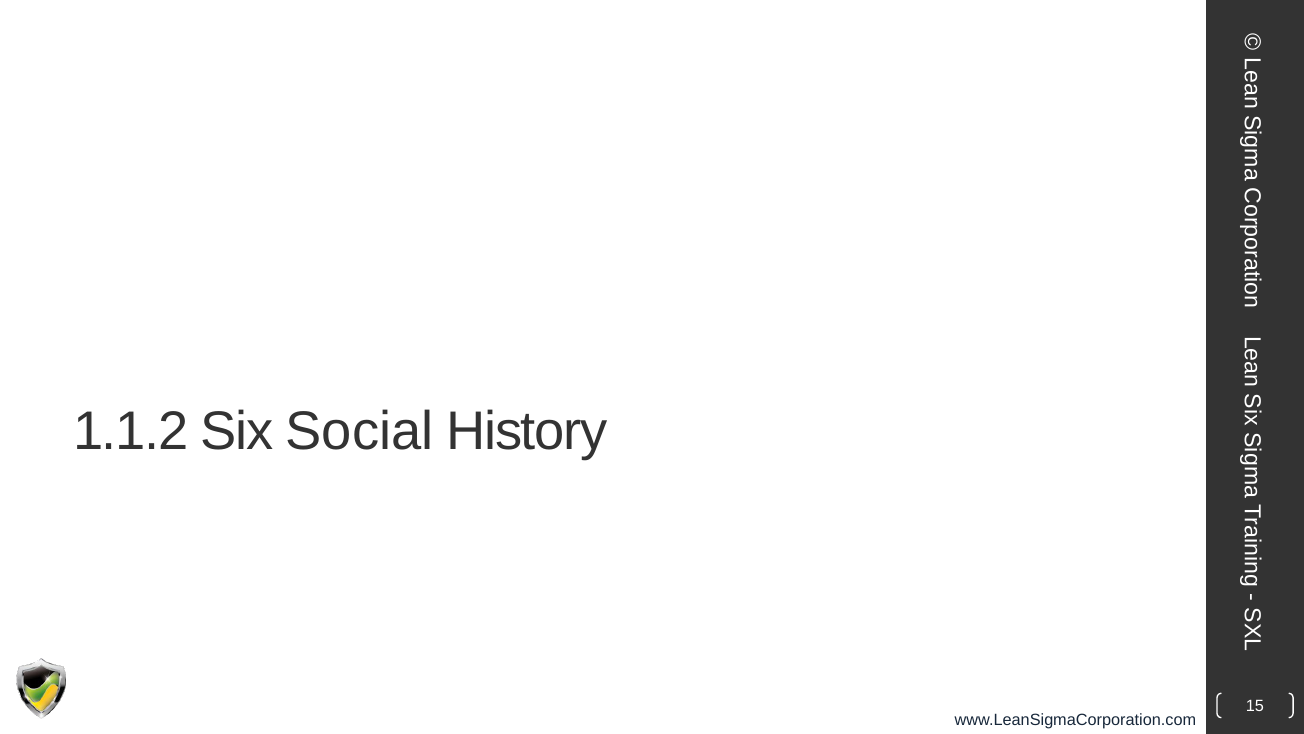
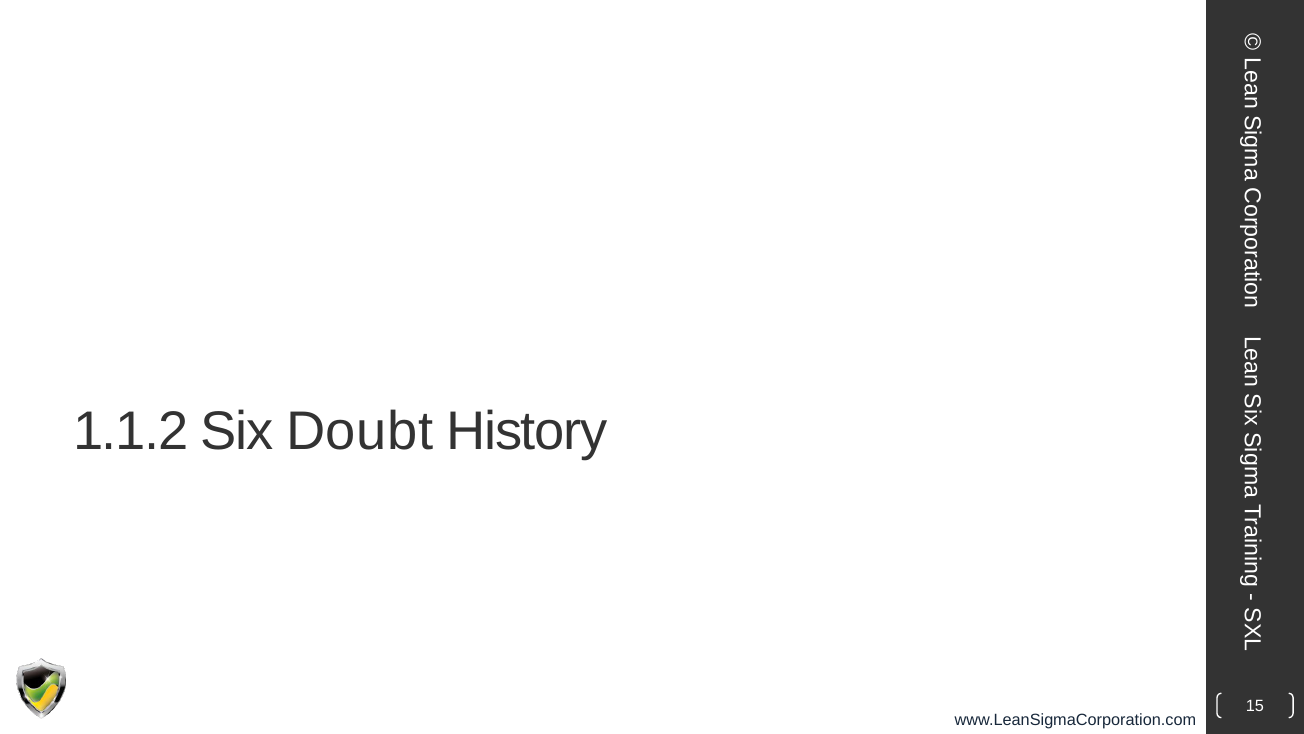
Social: Social -> Doubt
